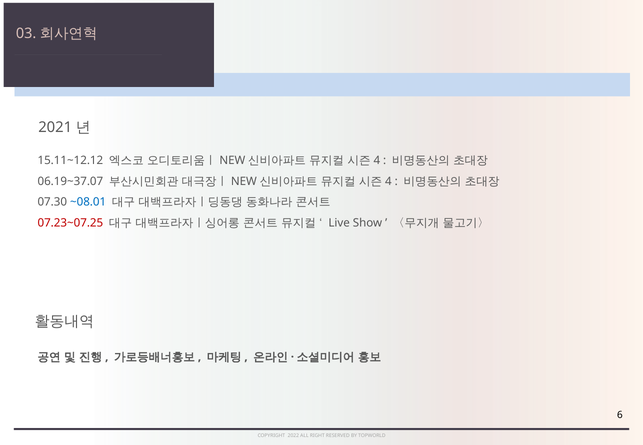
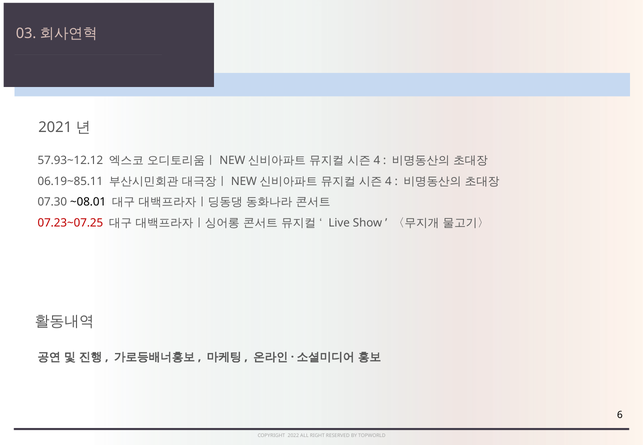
15.11~12.12: 15.11~12.12 -> 57.93~12.12
06.19~37.07: 06.19~37.07 -> 06.19~85.11
~08.01 colour: blue -> black
